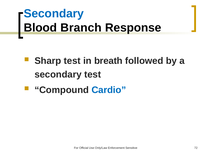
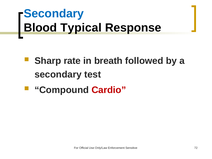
Branch: Branch -> Typical
Sharp test: test -> rate
Cardio colour: blue -> red
